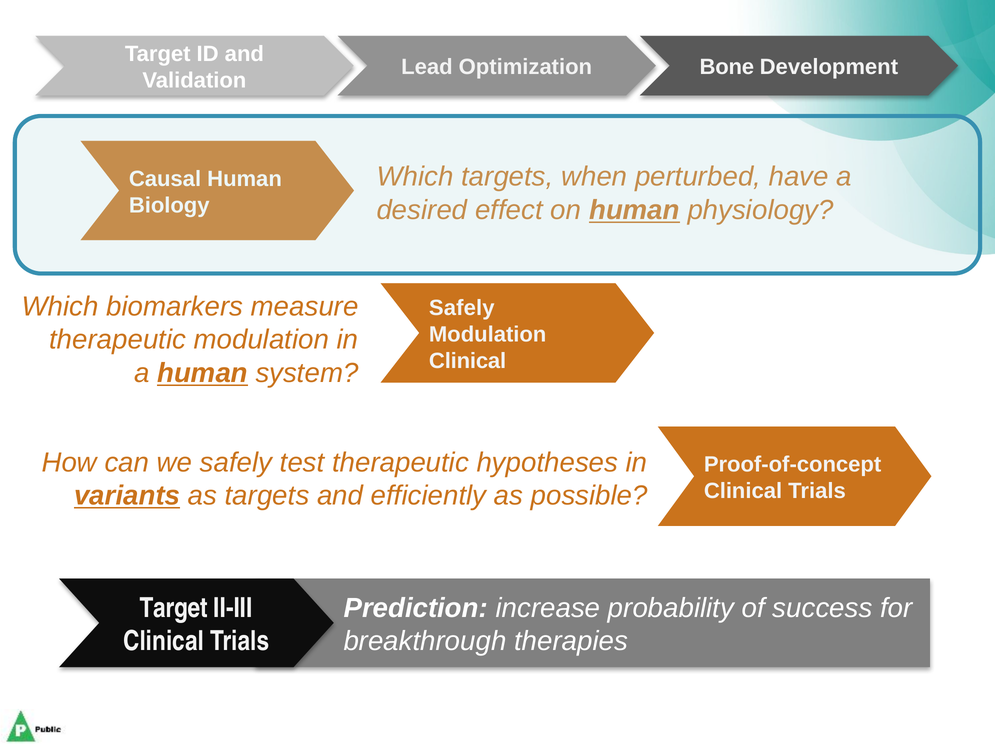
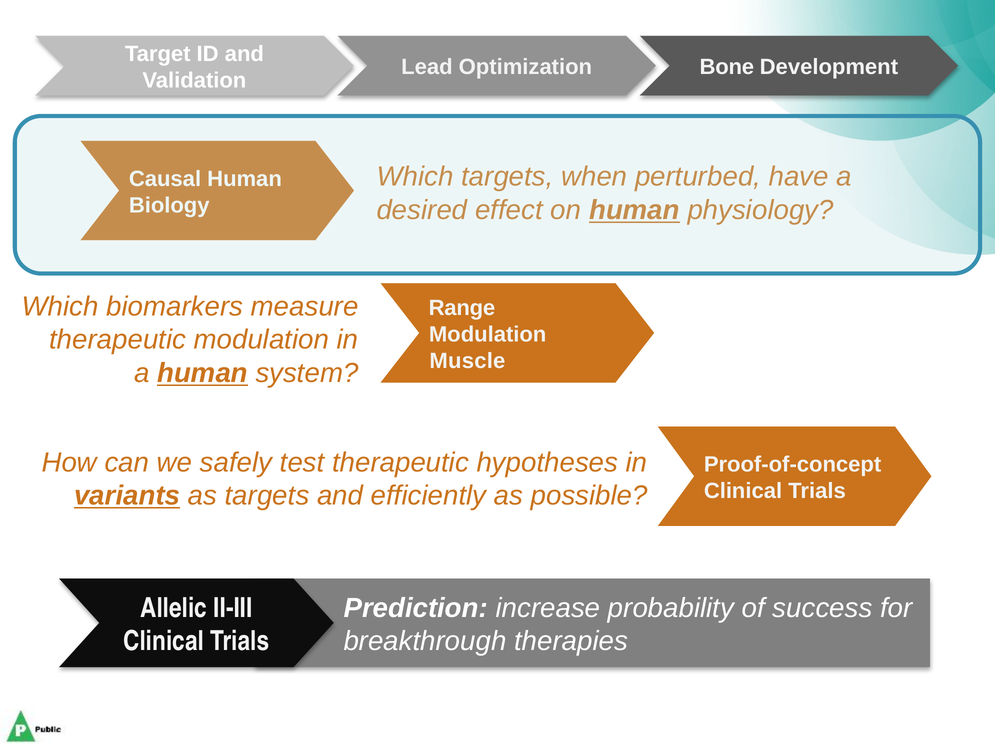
Safely at (462, 308): Safely -> Range
Clinical at (468, 361): Clinical -> Muscle
Target at (174, 608): Target -> Allelic
